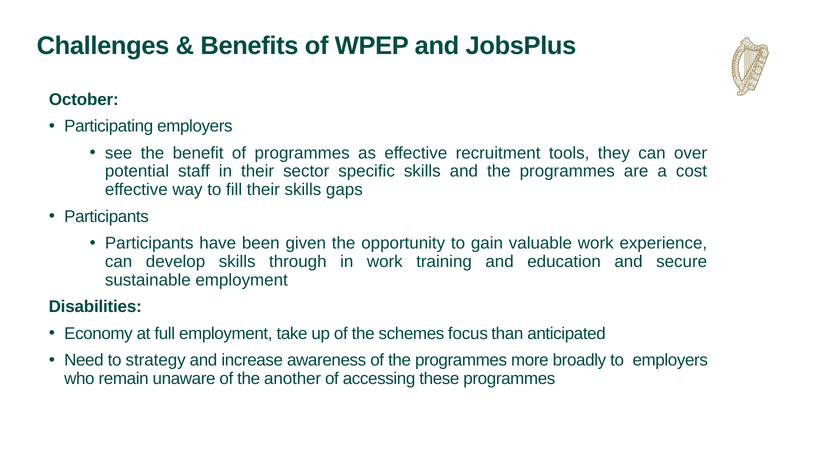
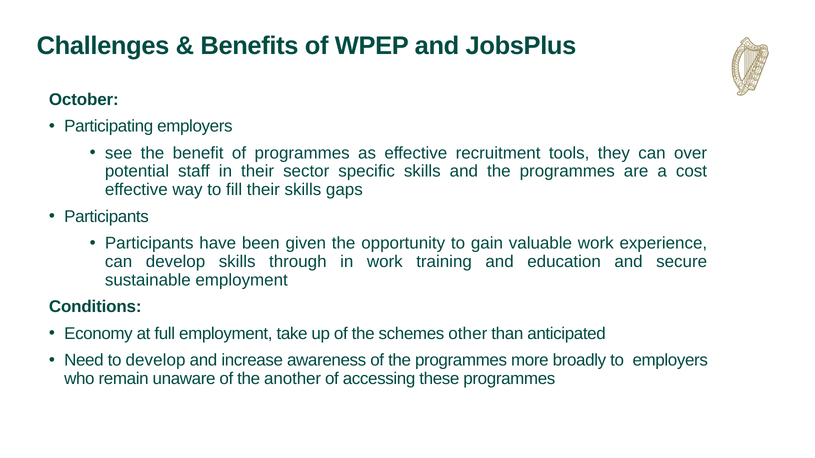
Disabilities: Disabilities -> Conditions
focus: focus -> other
to strategy: strategy -> develop
